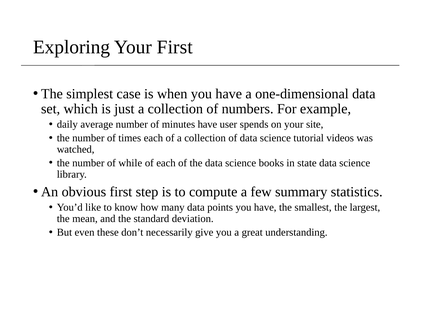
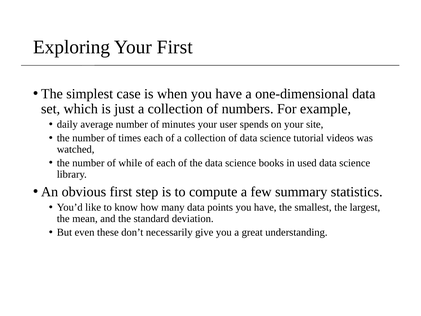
minutes have: have -> your
state: state -> used
